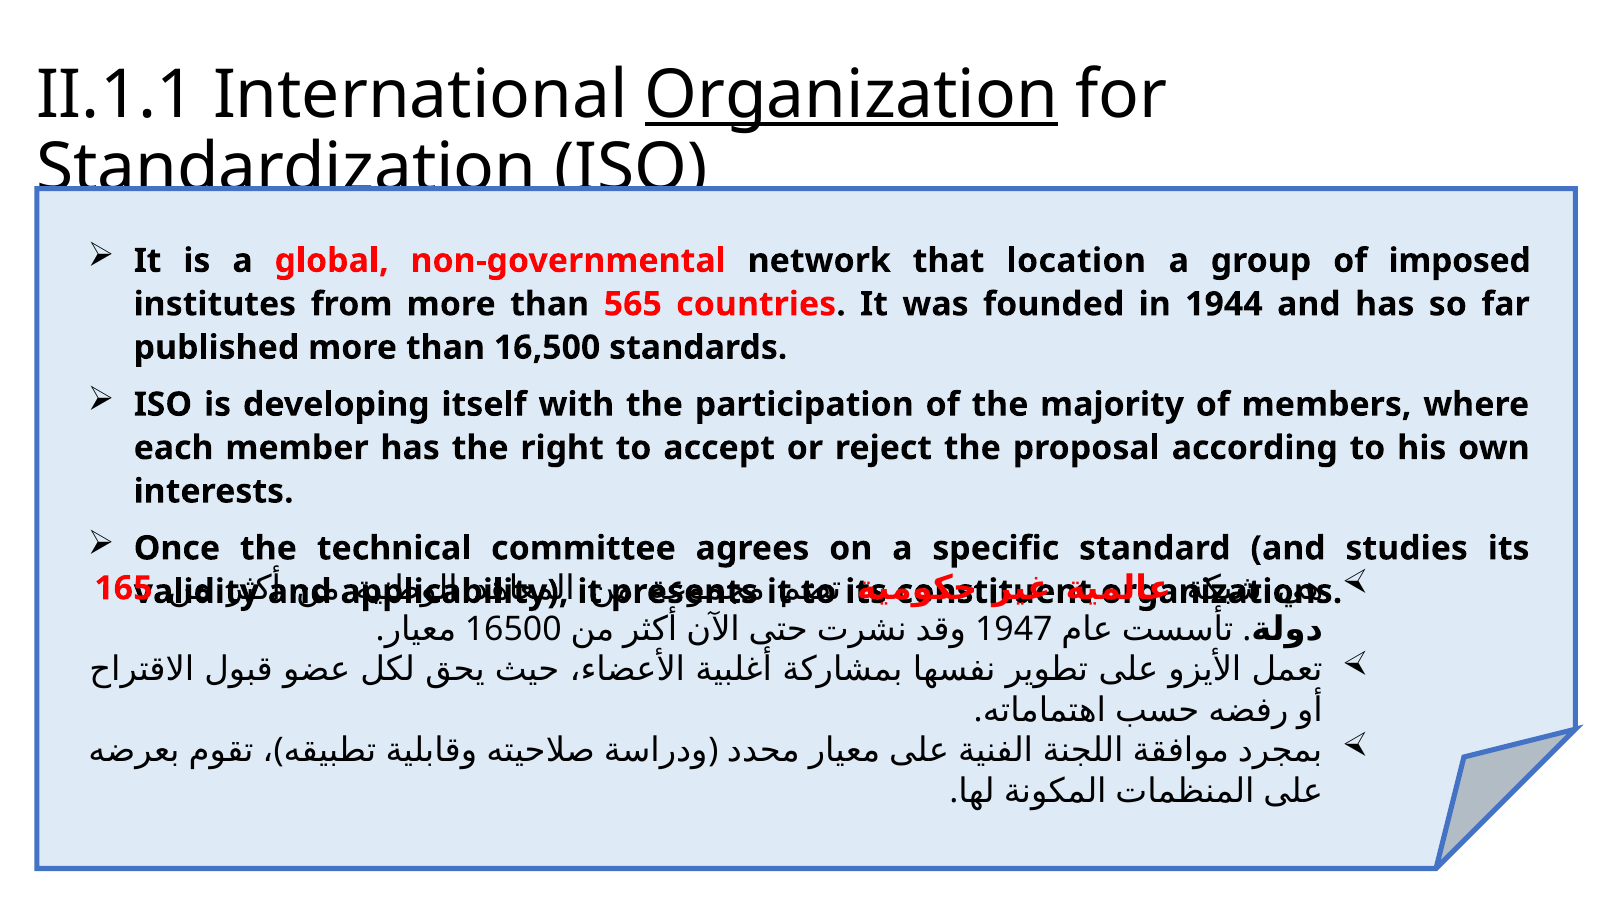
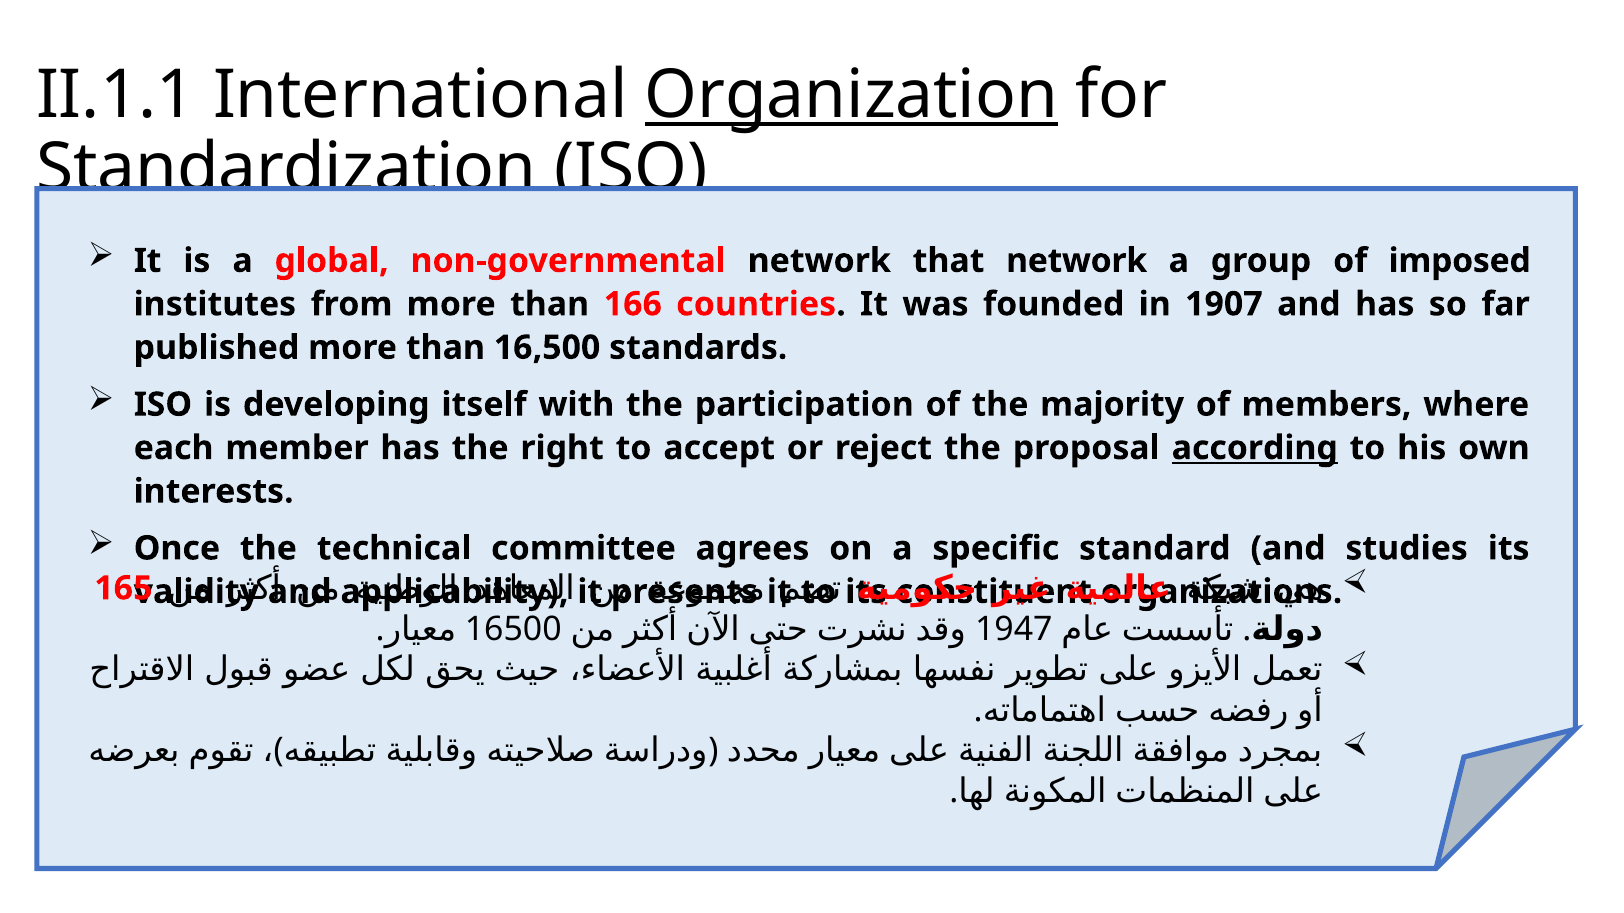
that location: location -> network
565: 565 -> 166
1944: 1944 -> 1907
according underline: none -> present
